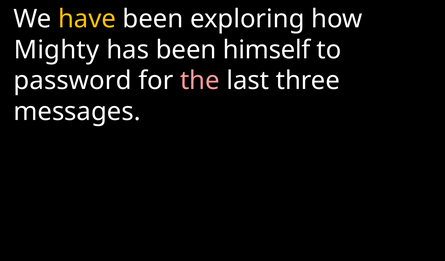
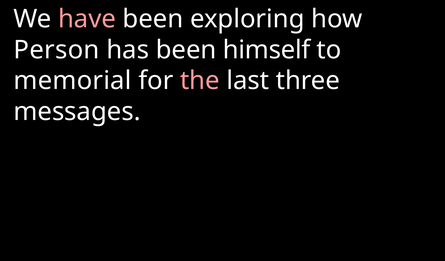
have colour: yellow -> pink
Mighty: Mighty -> Person
password: password -> memorial
